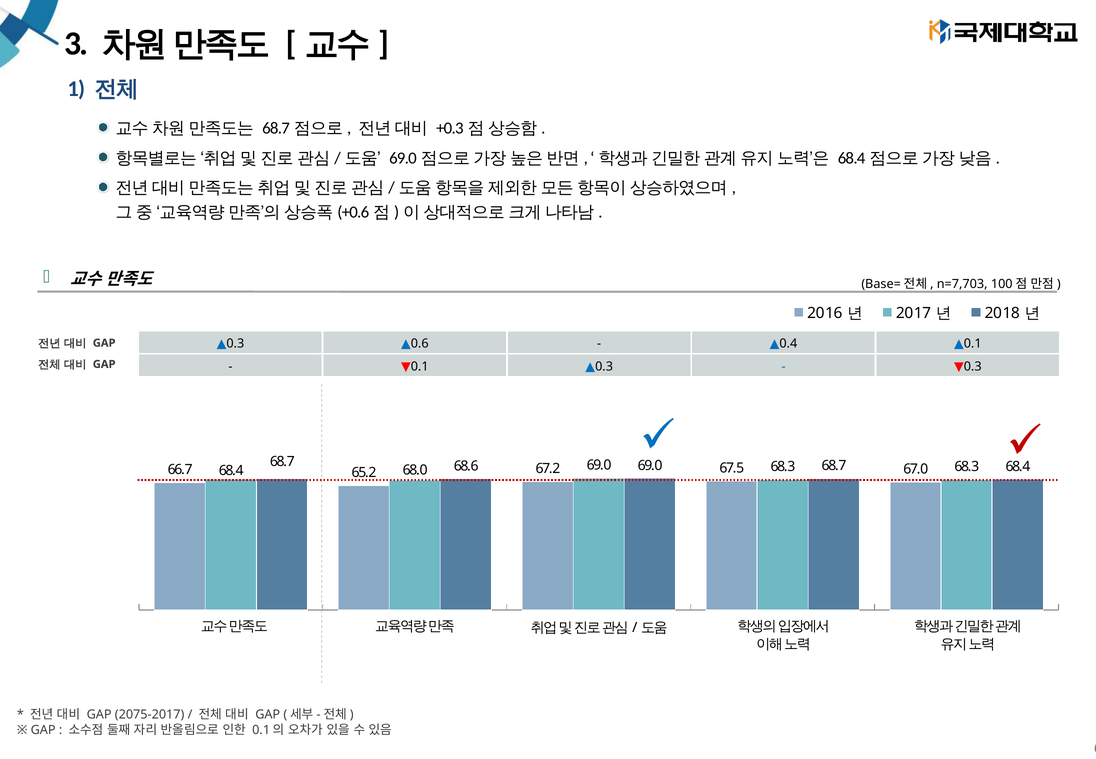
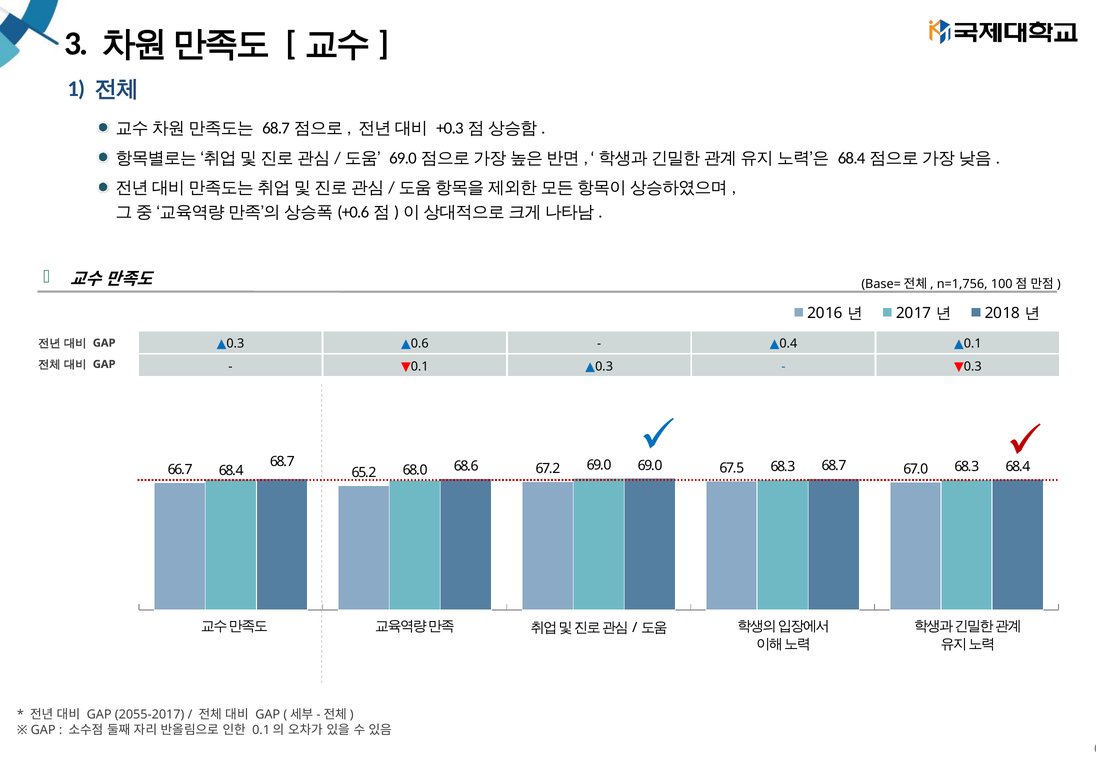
n=7,703: n=7,703 -> n=1,756
2075-2017: 2075-2017 -> 2055-2017
